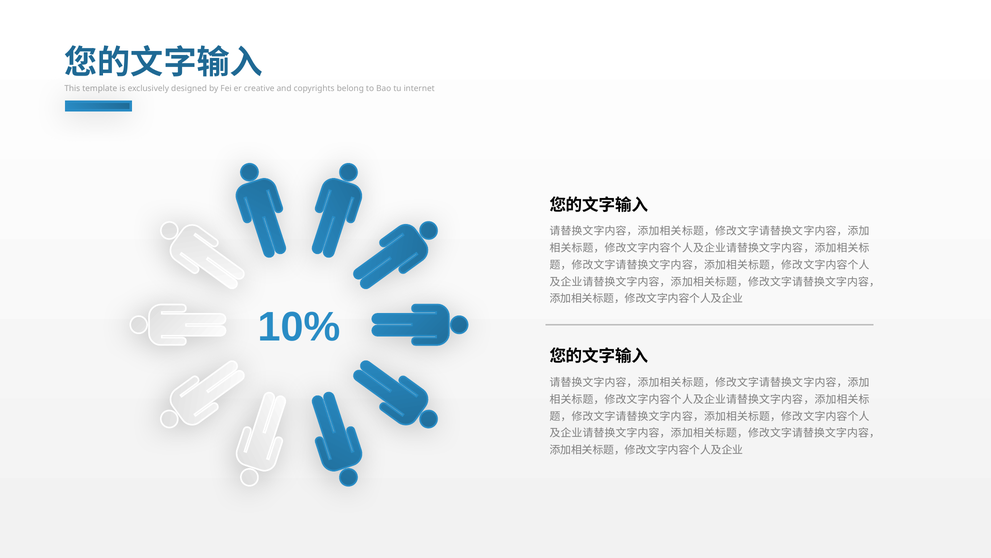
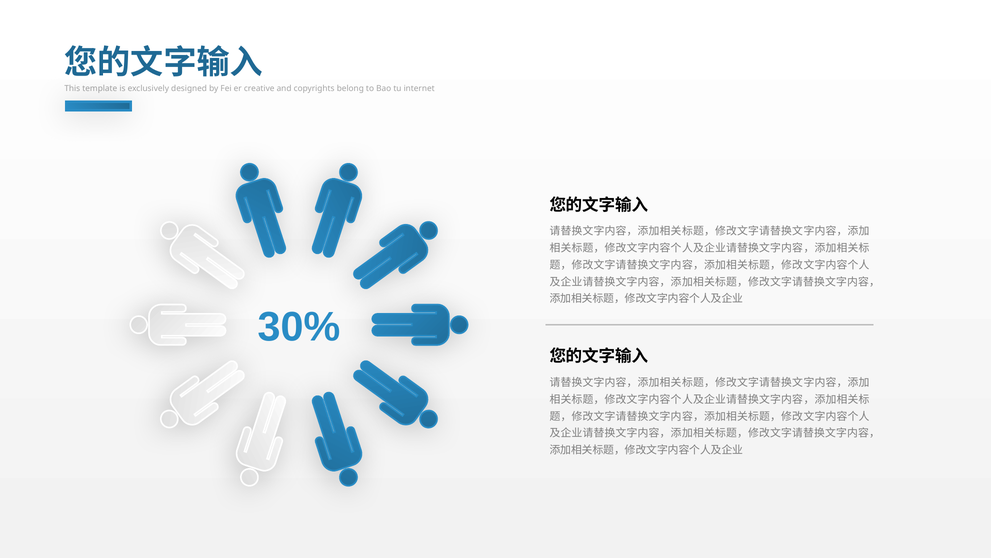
10%: 10% -> 30%
